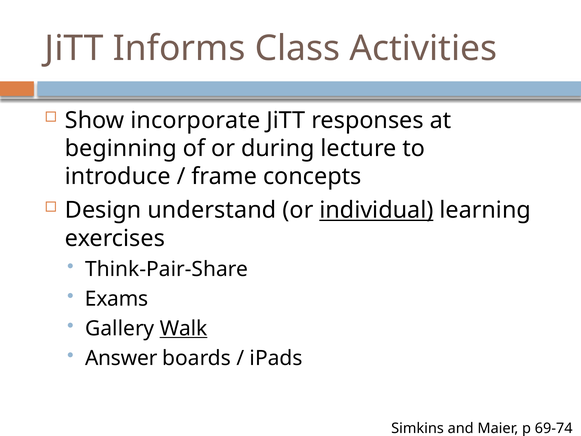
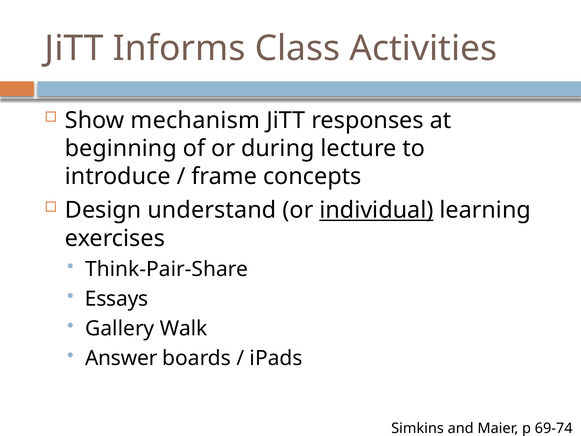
incorporate: incorporate -> mechanism
Exams: Exams -> Essays
Walk underline: present -> none
